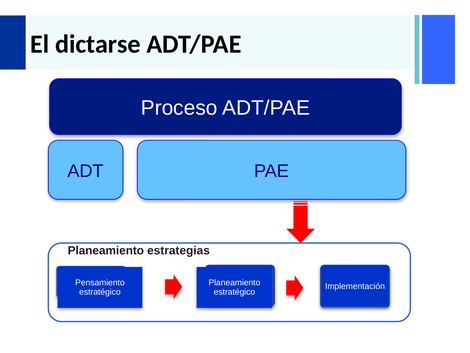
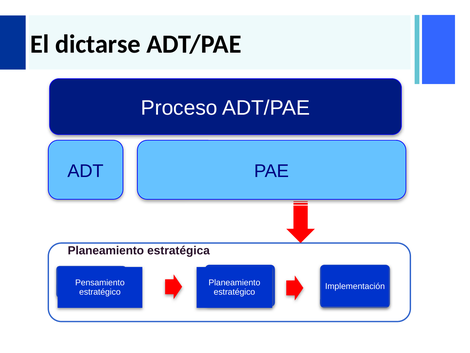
estrategias: estrategias -> estratégica
